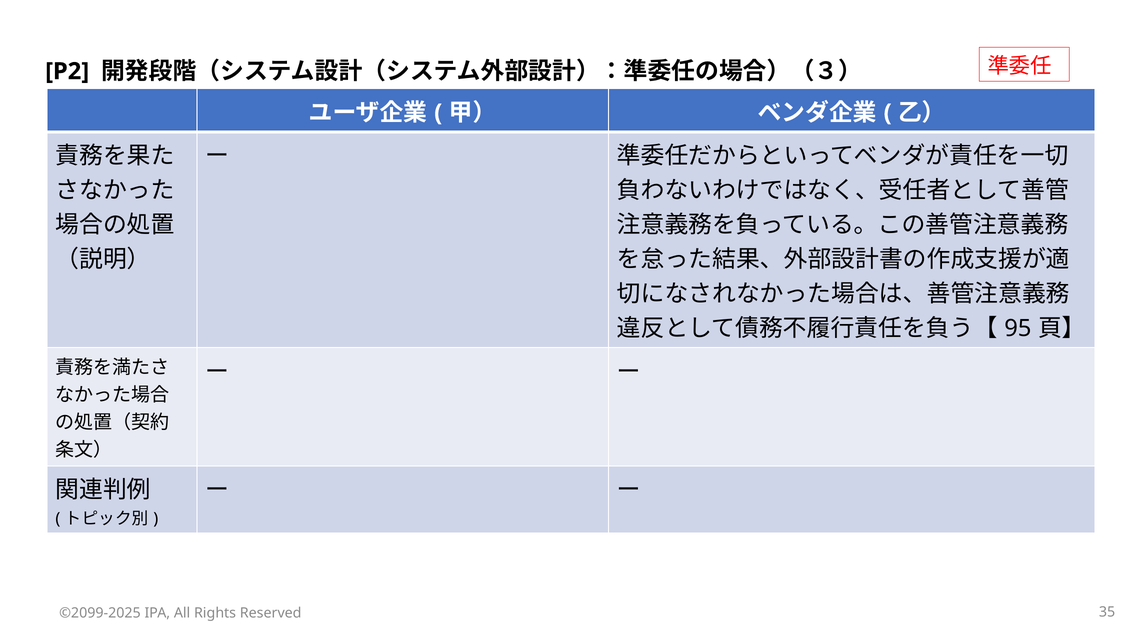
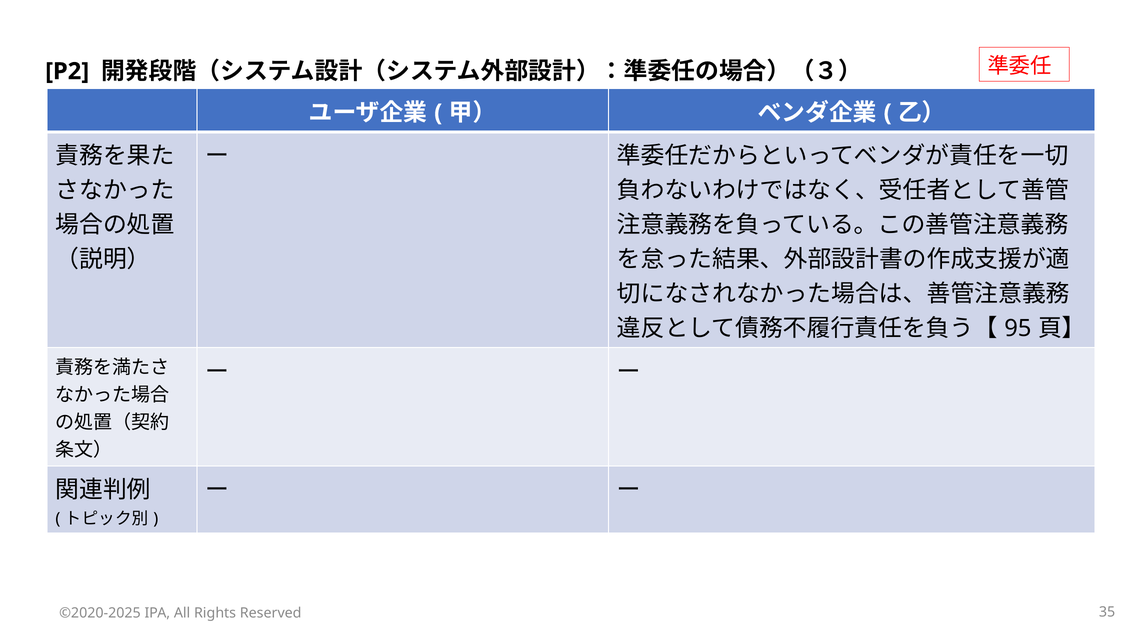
©2099-2025: ©2099-2025 -> ©2020-2025
